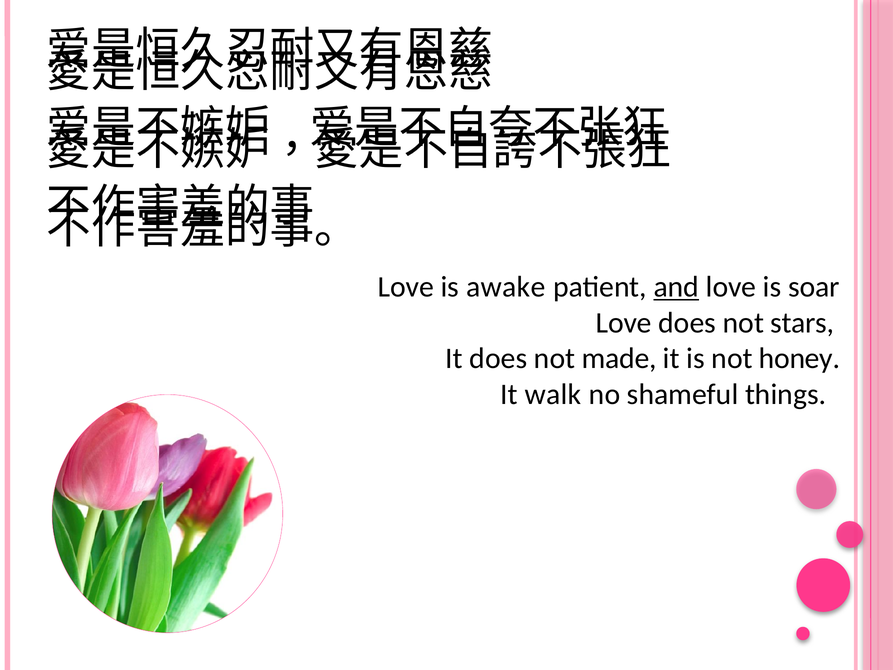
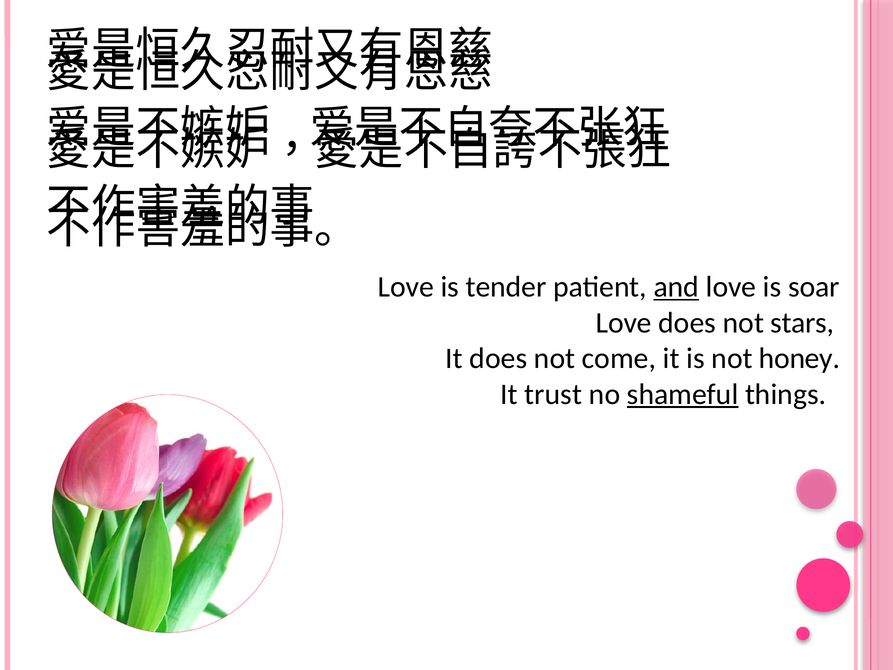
awake: awake -> tender
made: made -> come
walk: walk -> trust
shameful underline: none -> present
